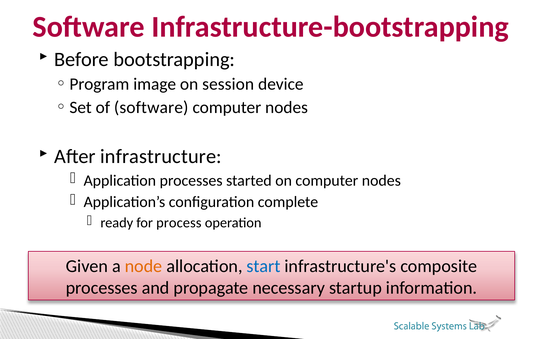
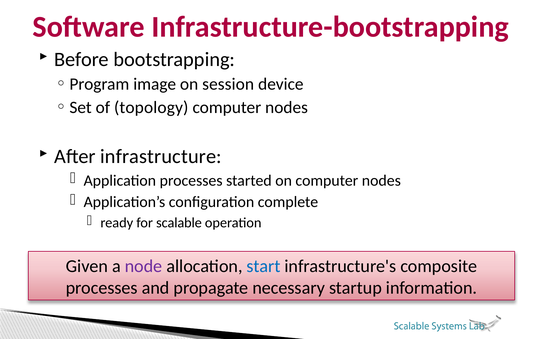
of software: software -> topology
process: process -> scalable
node colour: orange -> purple
